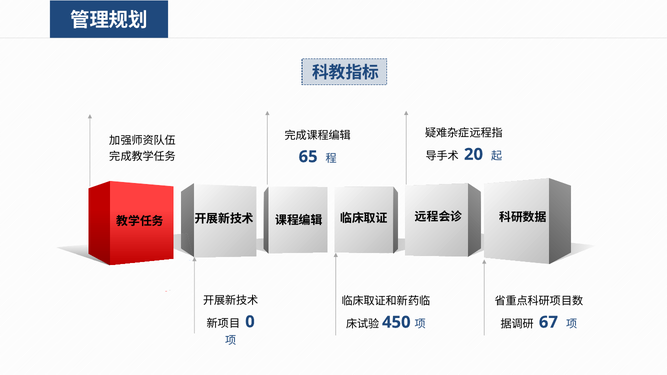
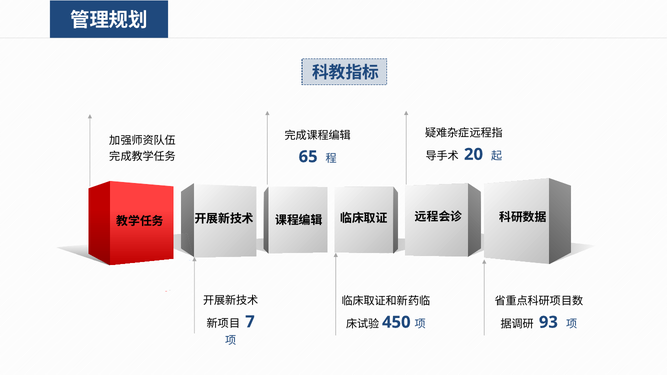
0: 0 -> 7
67: 67 -> 93
